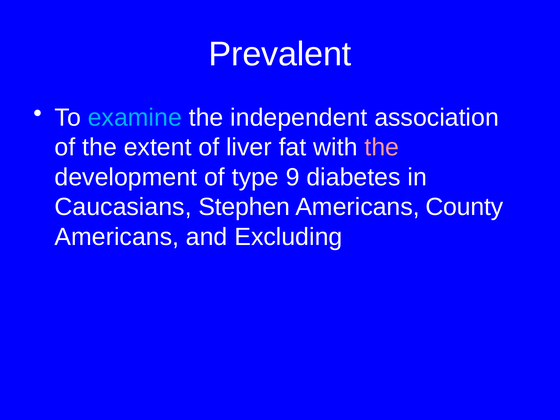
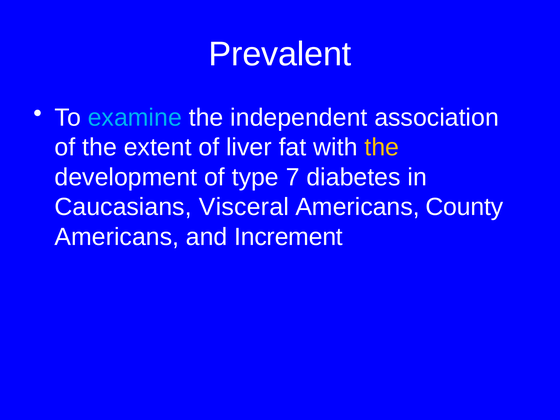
the at (382, 147) colour: pink -> yellow
9: 9 -> 7
Stephen: Stephen -> Visceral
Excluding: Excluding -> Increment
